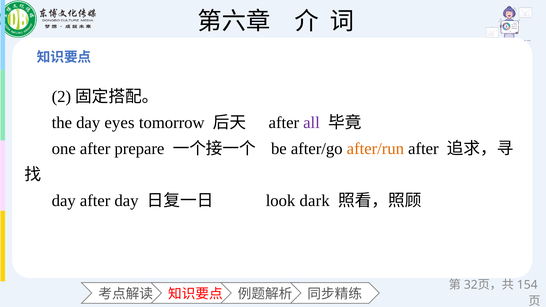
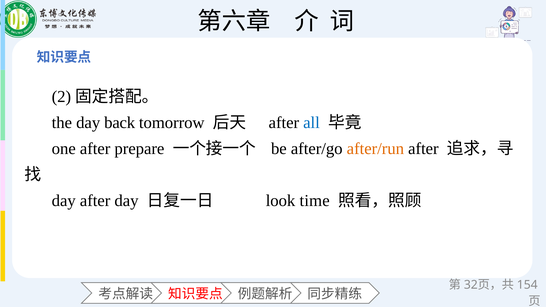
eyes: eyes -> back
all colour: purple -> blue
dark: dark -> time
